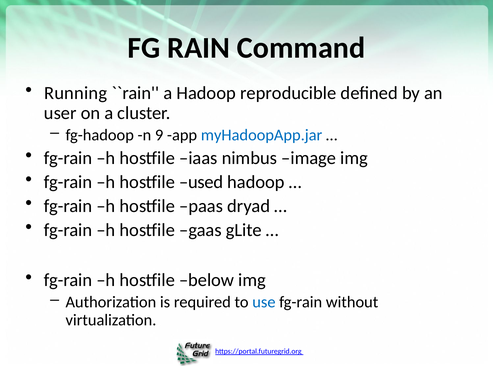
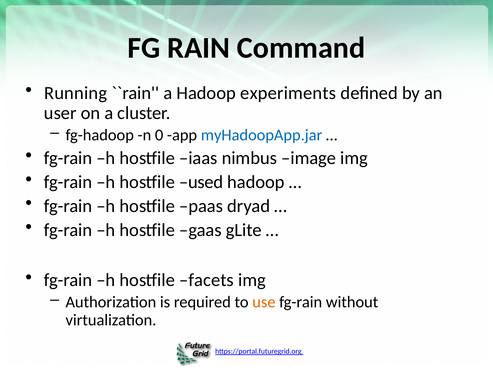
reproducible: reproducible -> experiments
9: 9 -> 0
below: below -> facets
use colour: blue -> orange
